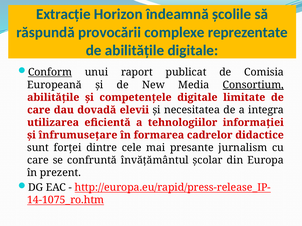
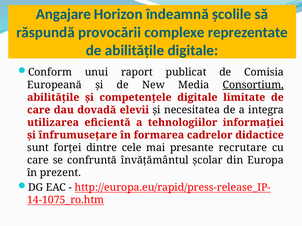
Extracție: Extracție -> Angajare
Conform underline: present -> none
jurnalism: jurnalism -> recrutare
